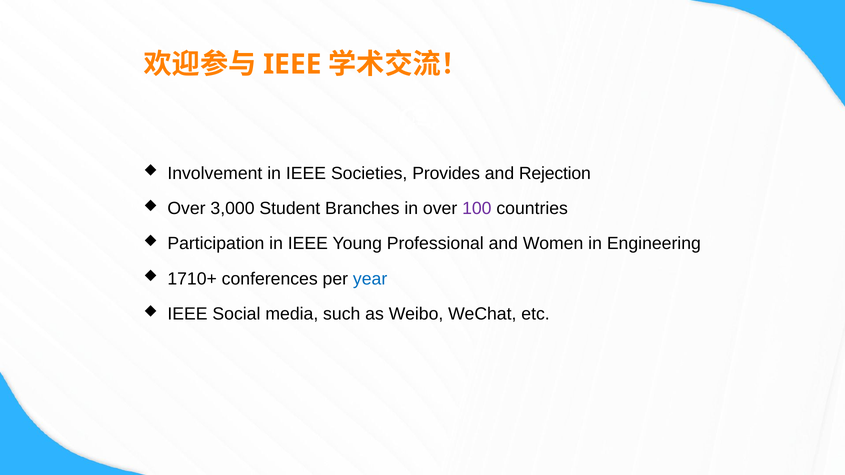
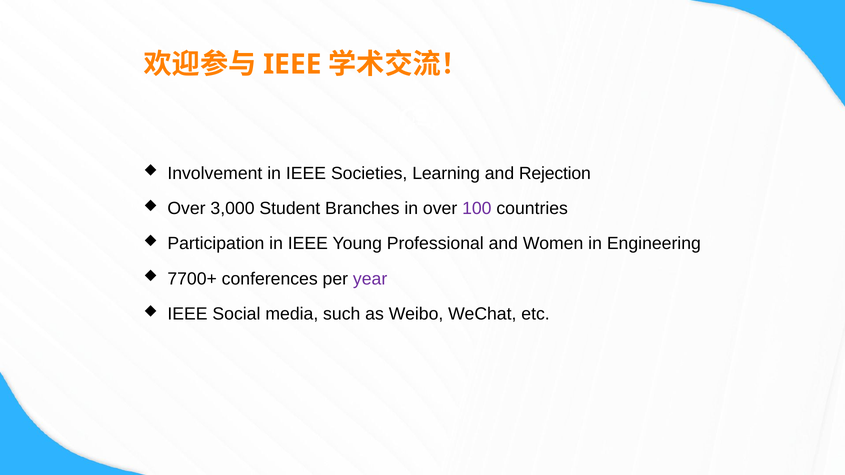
Provides: Provides -> Learning
1710+: 1710+ -> 7700+
year colour: blue -> purple
